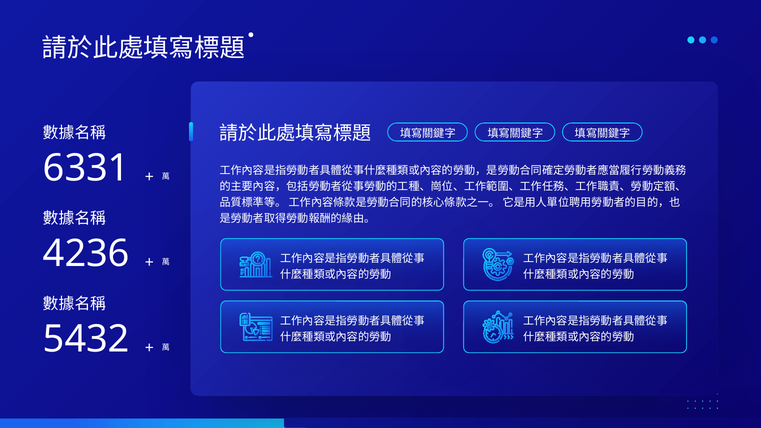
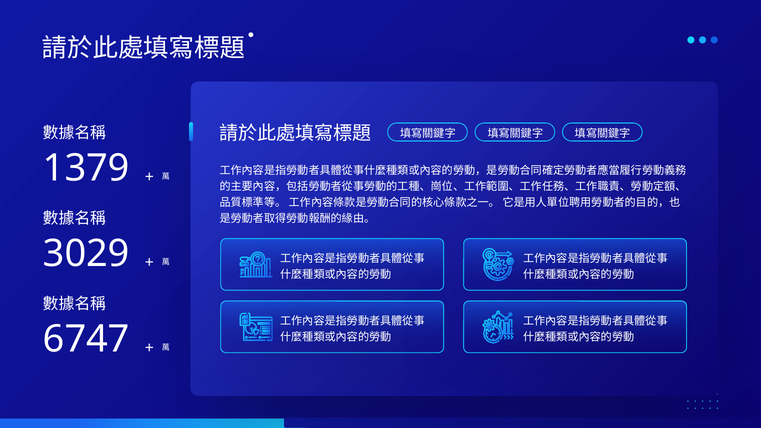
6331: 6331 -> 1379
4236: 4236 -> 3029
5432: 5432 -> 6747
